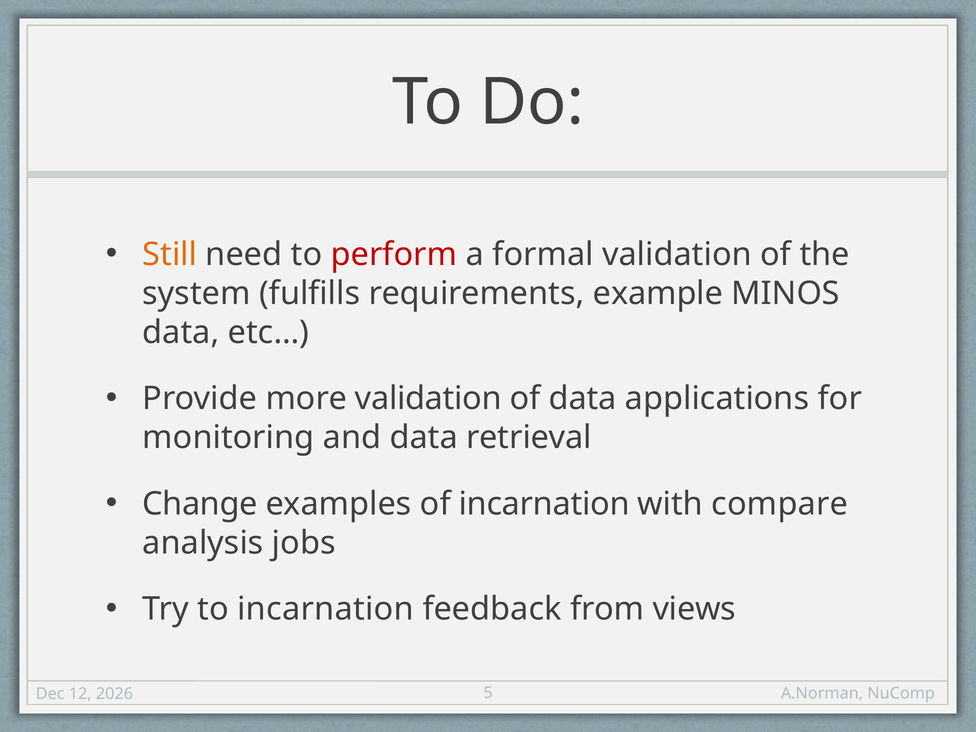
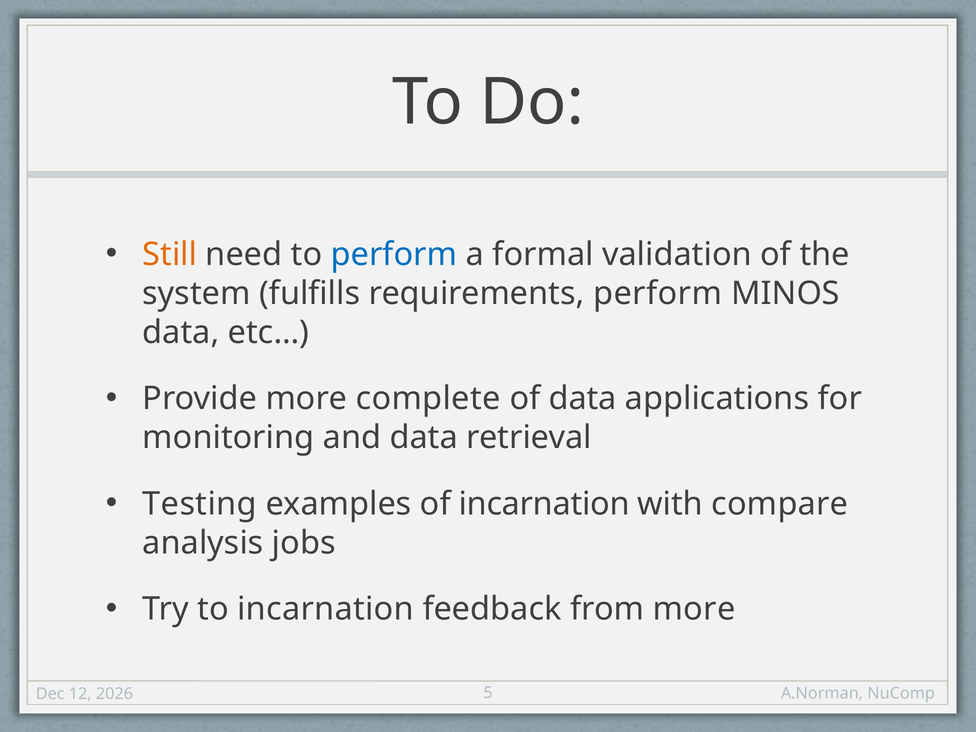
perform at (394, 254) colour: red -> blue
requirements example: example -> perform
more validation: validation -> complete
Change: Change -> Testing
from views: views -> more
